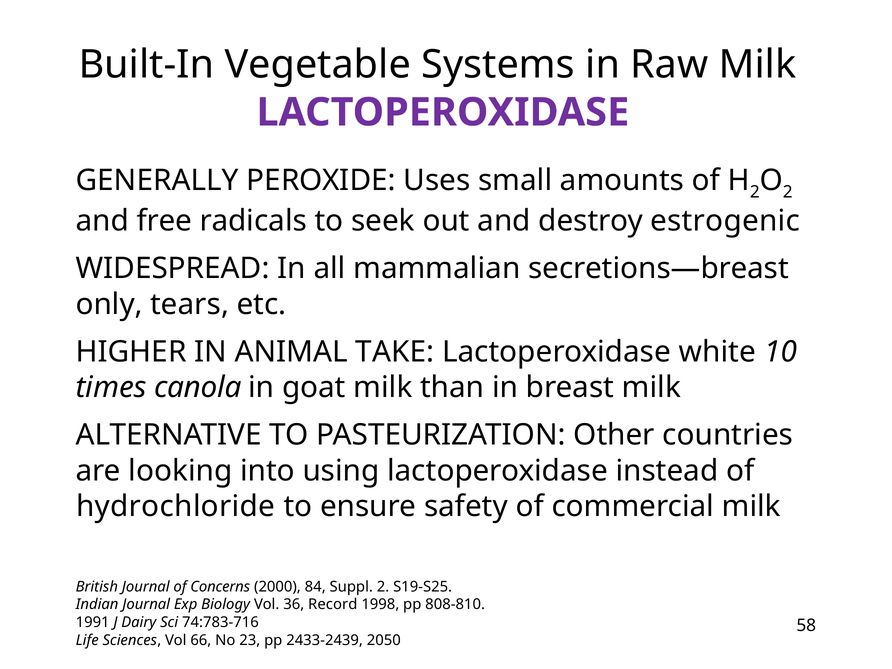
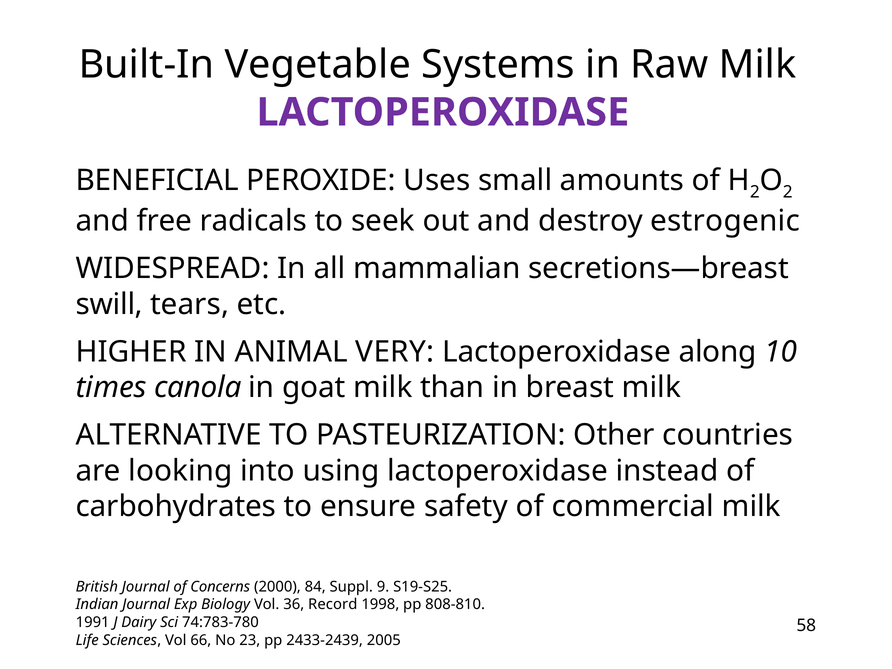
GENERALLY: GENERALLY -> BENEFICIAL
only: only -> swill
TAKE: TAKE -> VERY
white: white -> along
hydrochloride: hydrochloride -> carbohydrates
Suppl 2: 2 -> 9
74:783-716: 74:783-716 -> 74:783-780
2050: 2050 -> 2005
